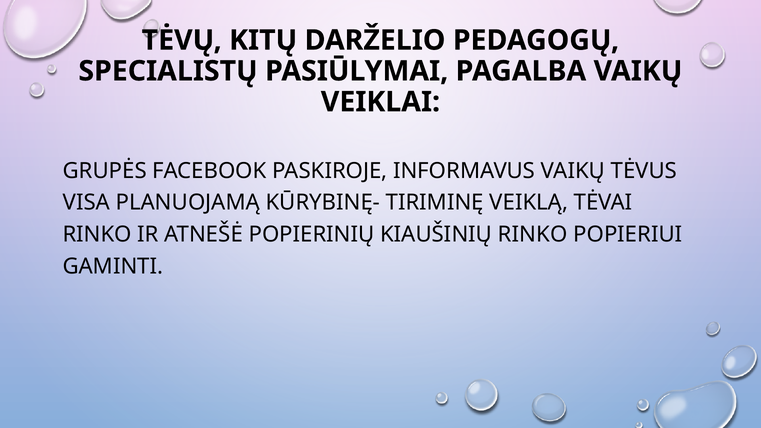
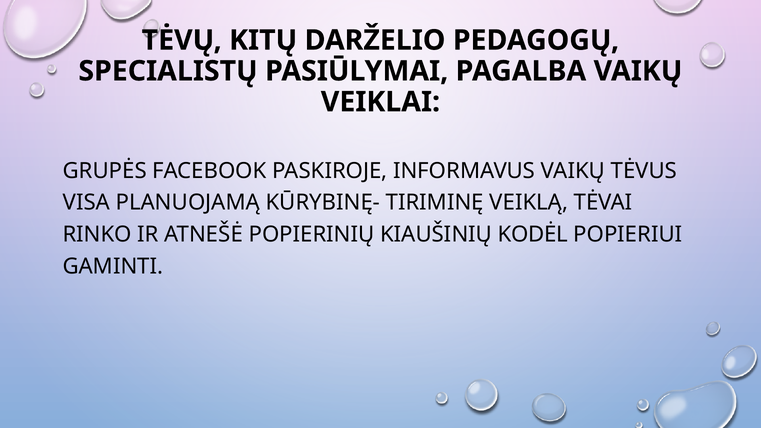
KIAUŠINIŲ RINKO: RINKO -> KODĖL
